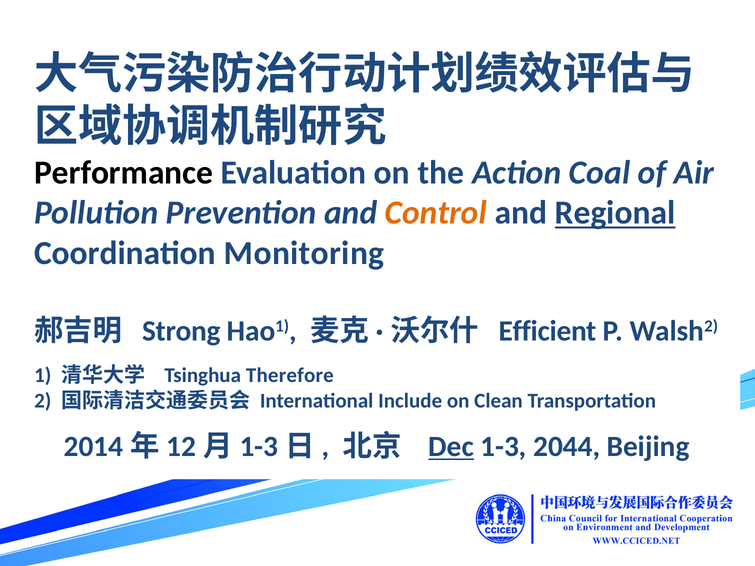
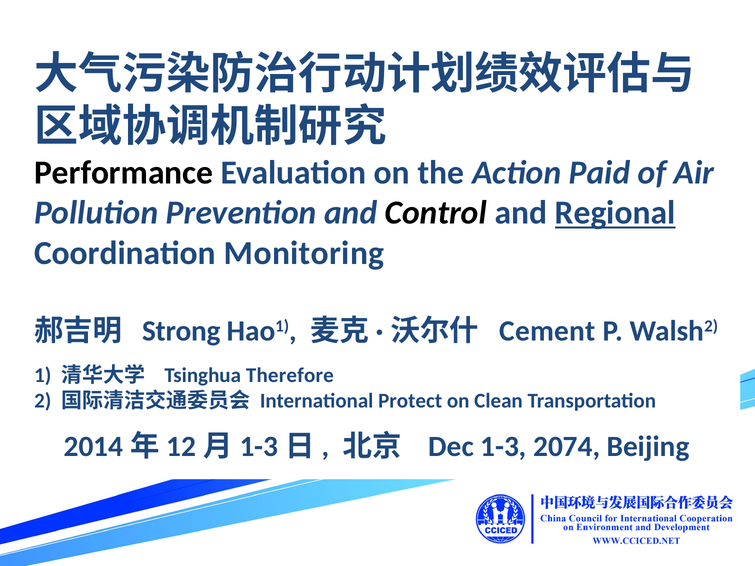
Coal: Coal -> Paid
Control colour: orange -> black
Efficient: Efficient -> Cement
Include: Include -> Protect
Dec underline: present -> none
2044: 2044 -> 2074
